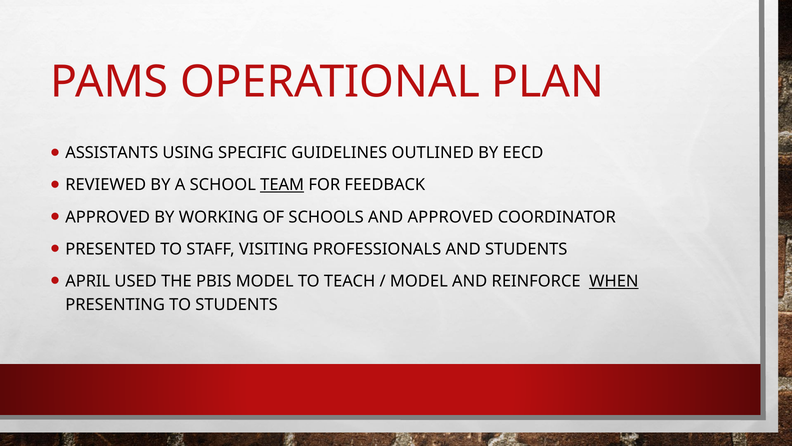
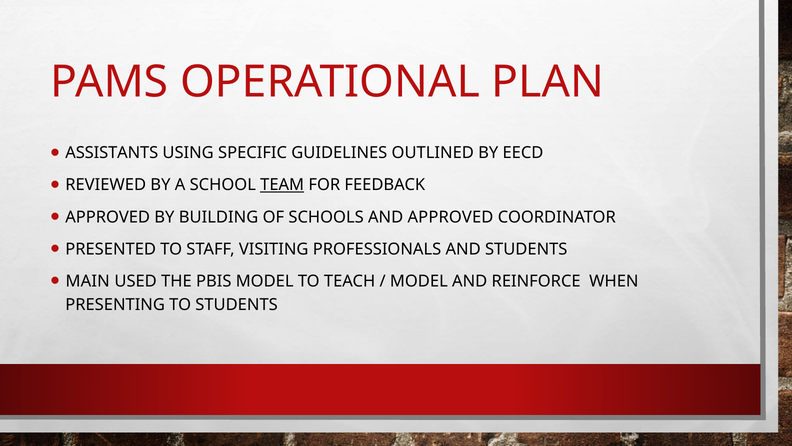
WORKING: WORKING -> BUILDING
APRIL: APRIL -> MAIN
WHEN underline: present -> none
